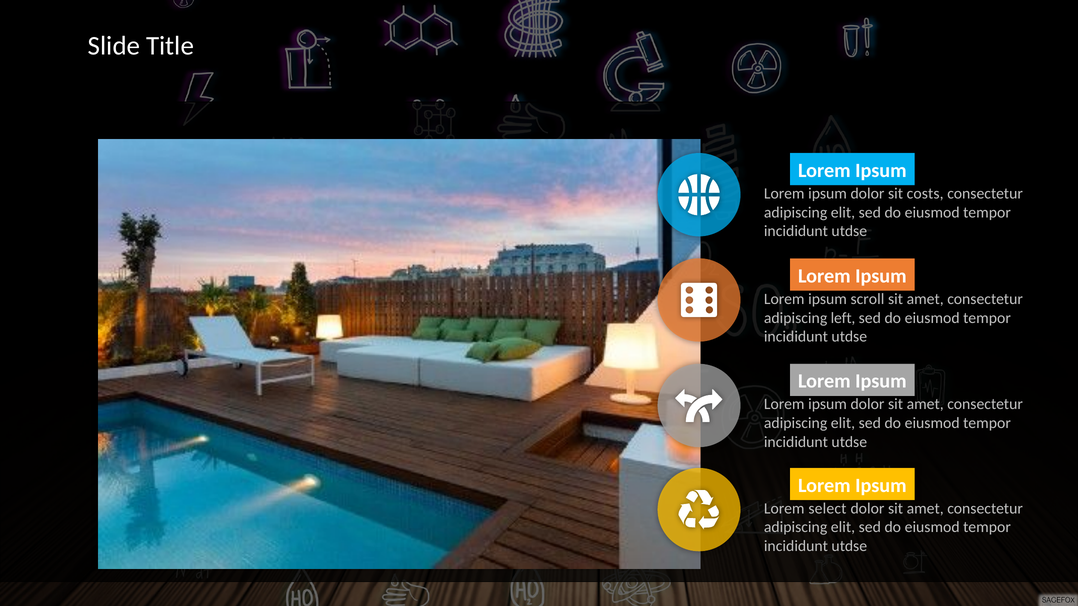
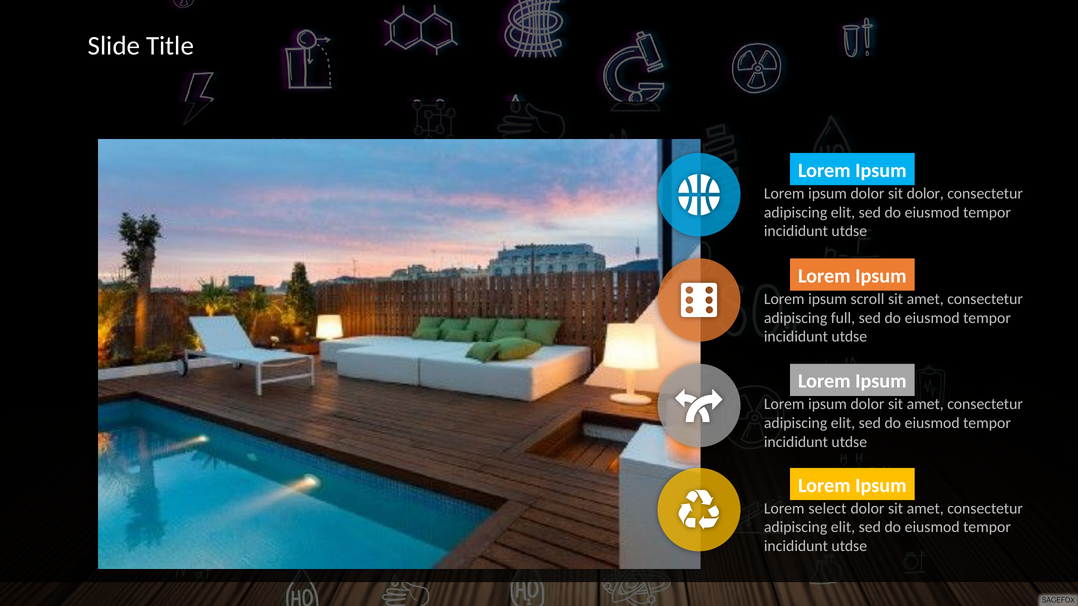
sit costs: costs -> dolor
left: left -> full
